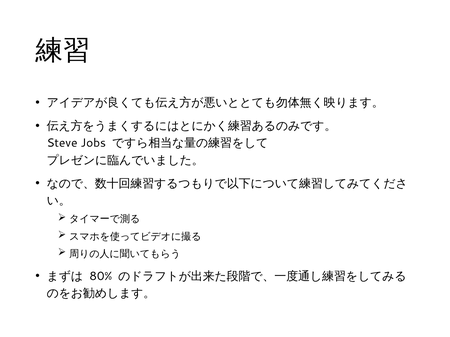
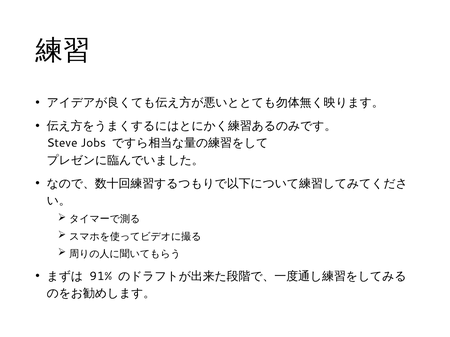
80%: 80% -> 91%
